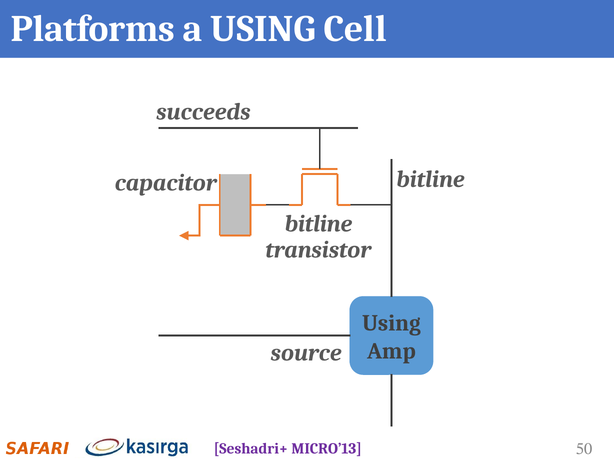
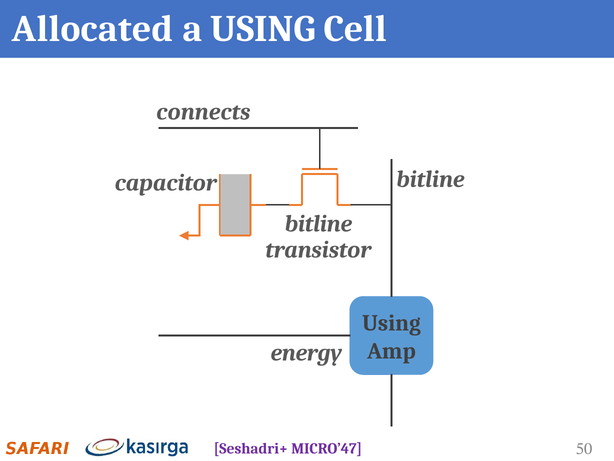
Platforms: Platforms -> Allocated
succeeds: succeeds -> connects
source: source -> energy
MICRO’13: MICRO’13 -> MICRO’47
